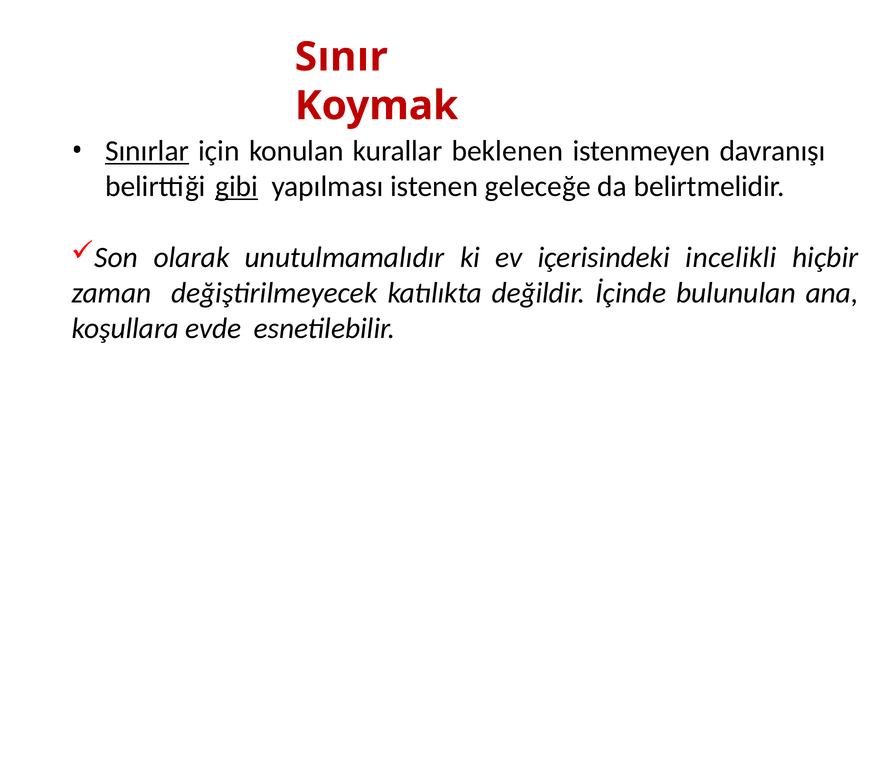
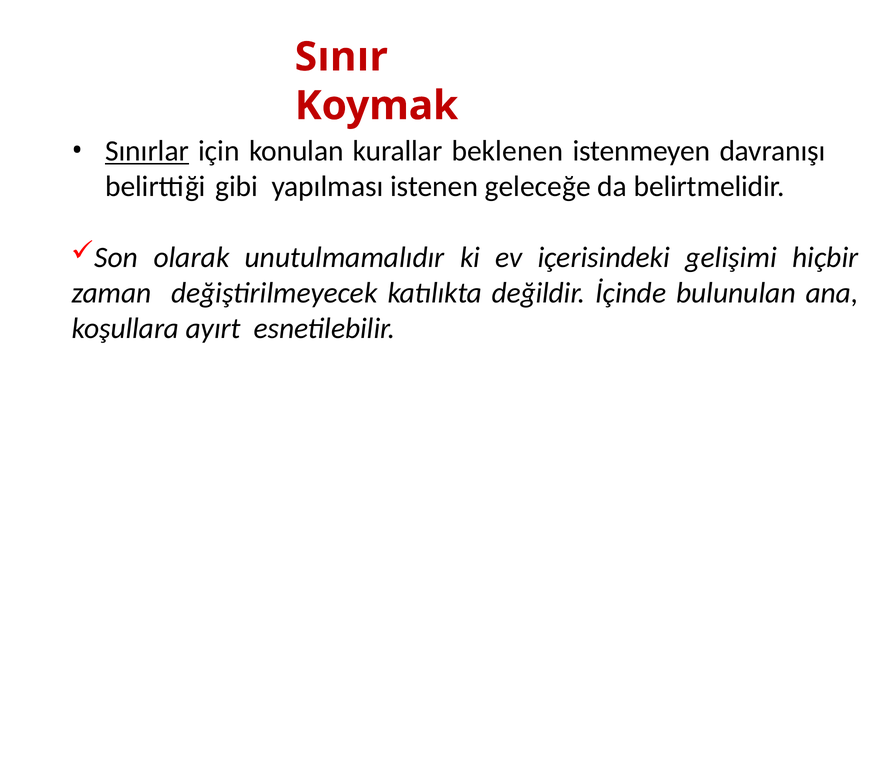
gibi underline: present -> none
incelikli: incelikli -> gelişimi
evde: evde -> ayırt
